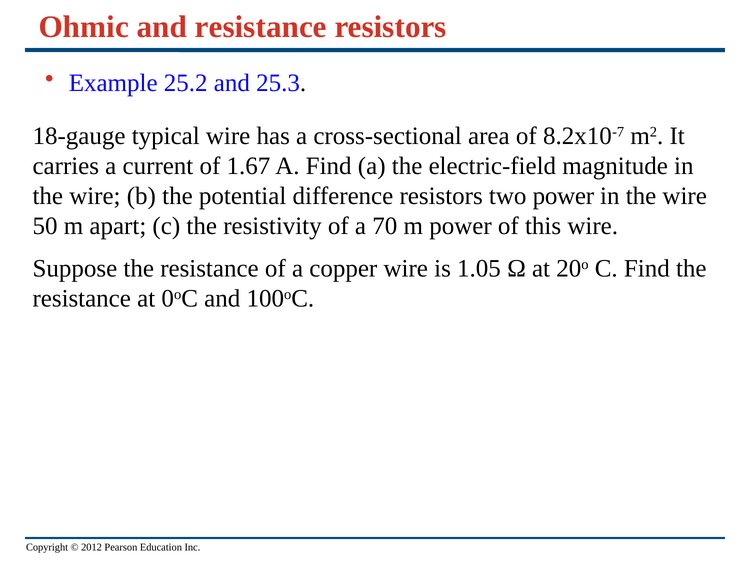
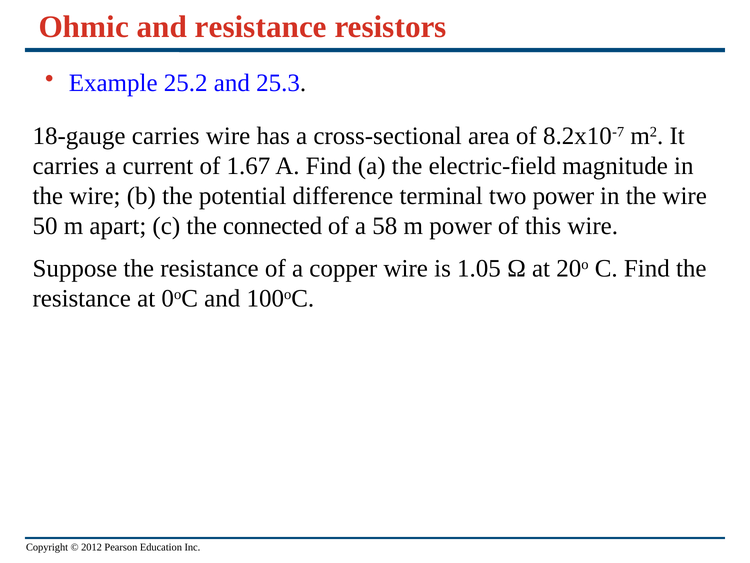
18-gauge typical: typical -> carries
difference resistors: resistors -> terminal
resistivity: resistivity -> connected
70: 70 -> 58
